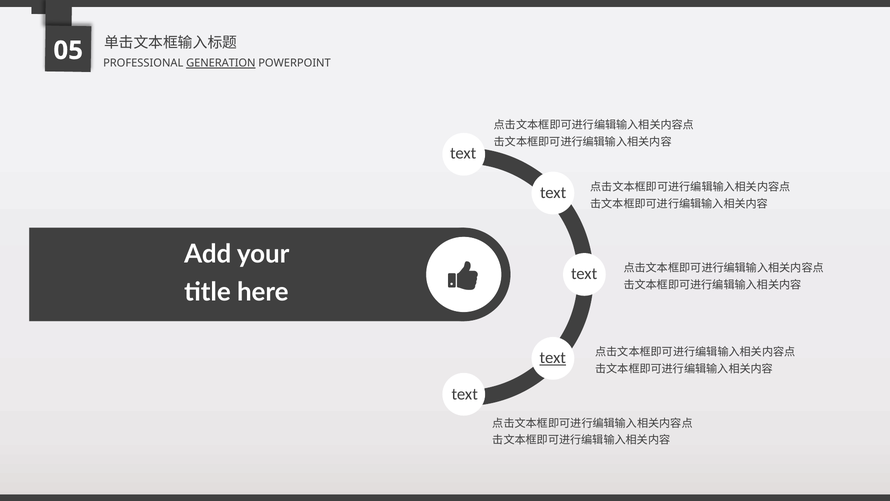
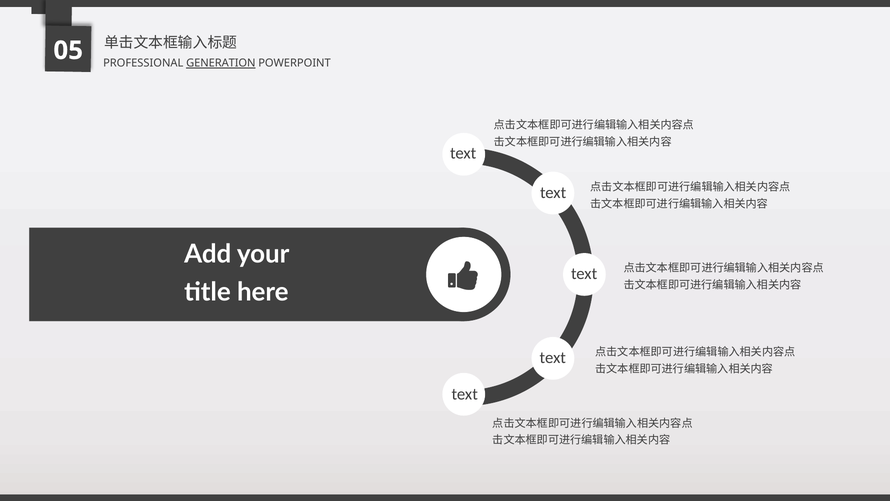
text at (553, 358) underline: present -> none
